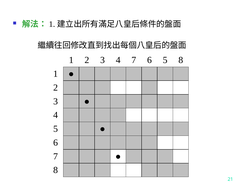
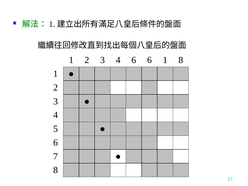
4 7: 7 -> 6
6 5: 5 -> 1
